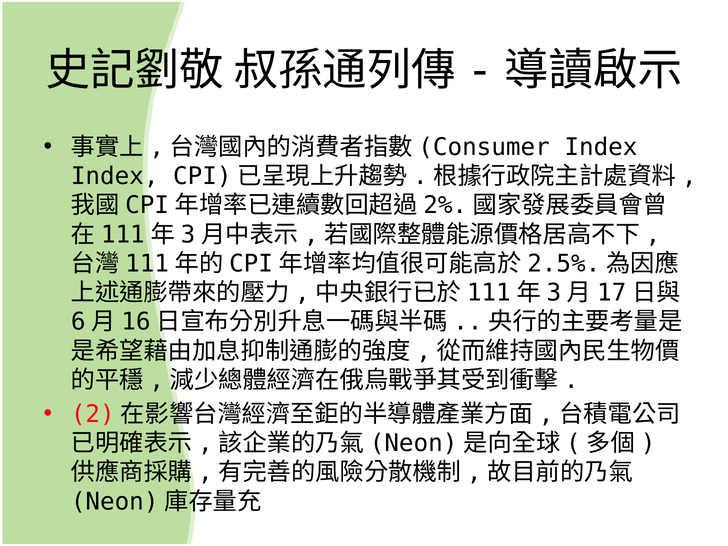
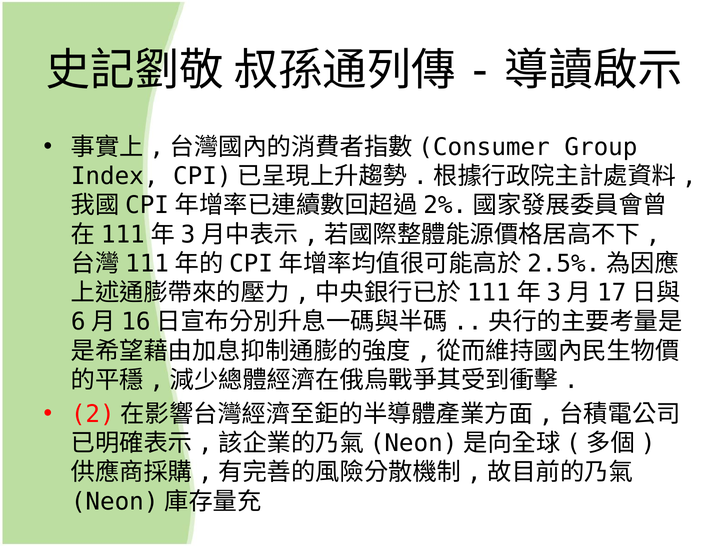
Index at (601, 147): Index -> Group
